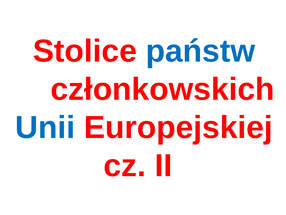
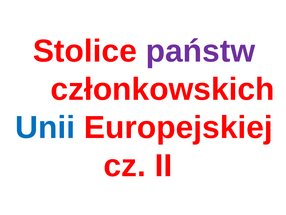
państw colour: blue -> purple
